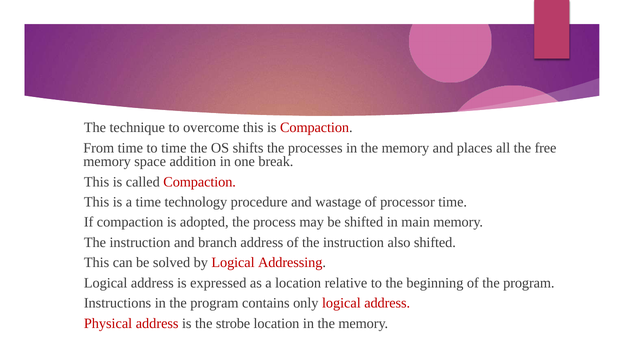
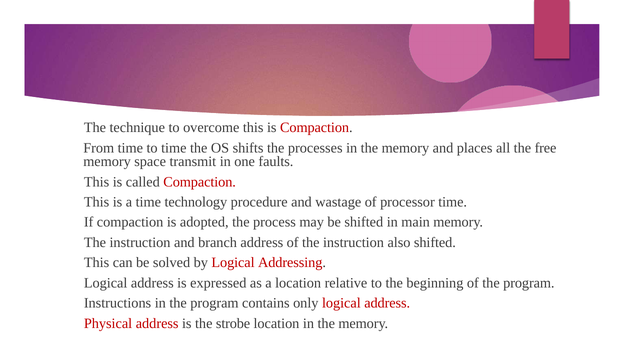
addition: addition -> transmit
break: break -> faults
